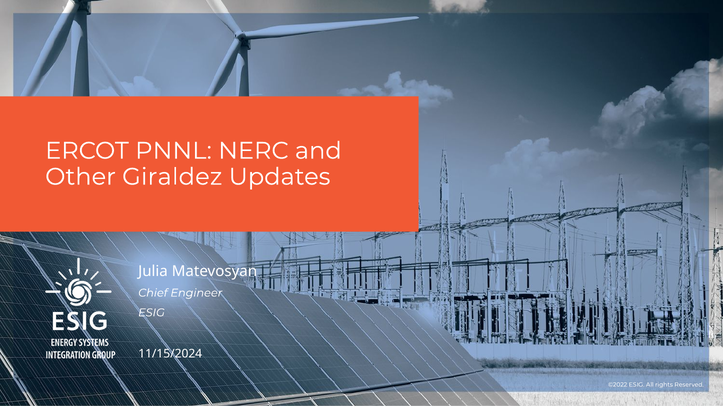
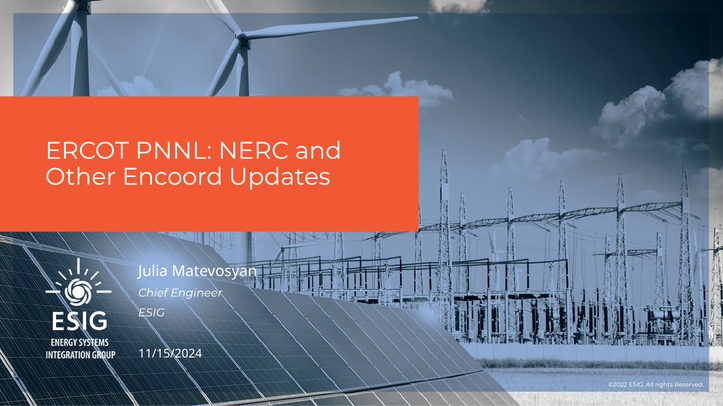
Giraldez: Giraldez -> Encoord
